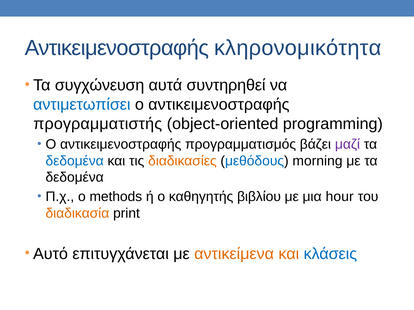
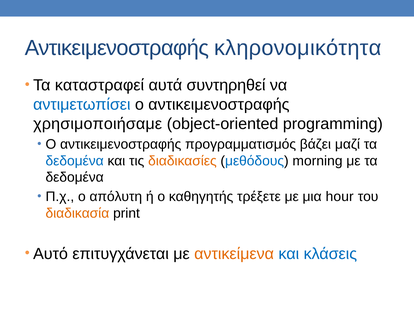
συγχώνευση: συγχώνευση -> καταστραφεί
προγραμματιστής: προγραμματιστής -> χρησιμοποιήσαμε
μαζί colour: purple -> black
methods: methods -> απόλυτη
βιβλίου: βιβλίου -> τρέξετε
και at (289, 254) colour: orange -> blue
